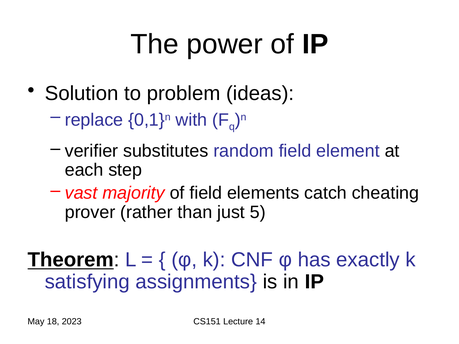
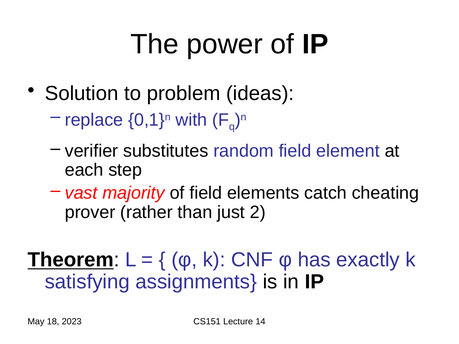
5: 5 -> 2
